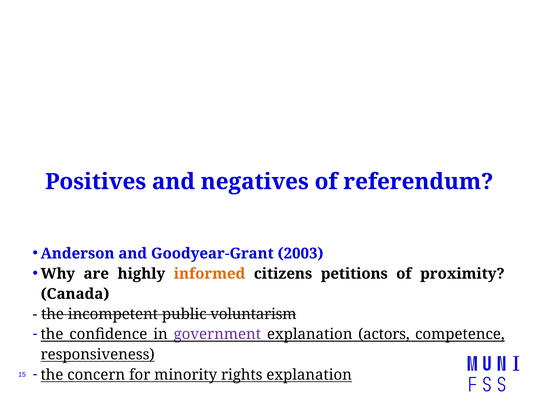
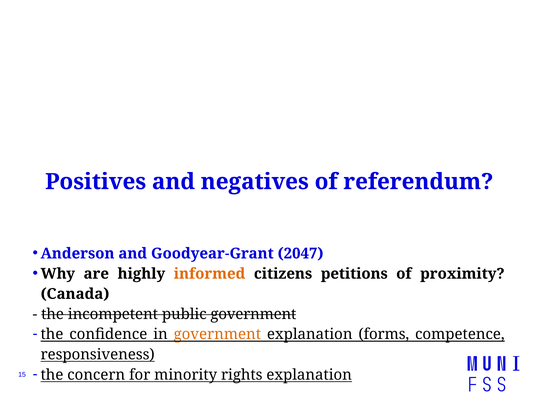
2003: 2003 -> 2047
public voluntarism: voluntarism -> government
government at (217, 335) colour: purple -> orange
actors: actors -> forms
